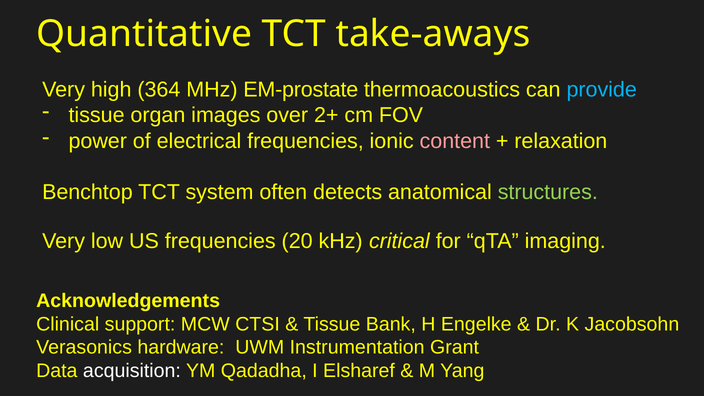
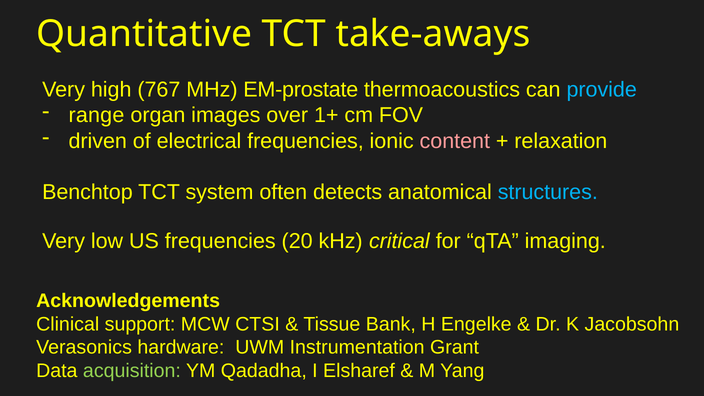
364: 364 -> 767
tissue at (97, 115): tissue -> range
2+: 2+ -> 1+
power: power -> driven
structures colour: light green -> light blue
acquisition colour: white -> light green
